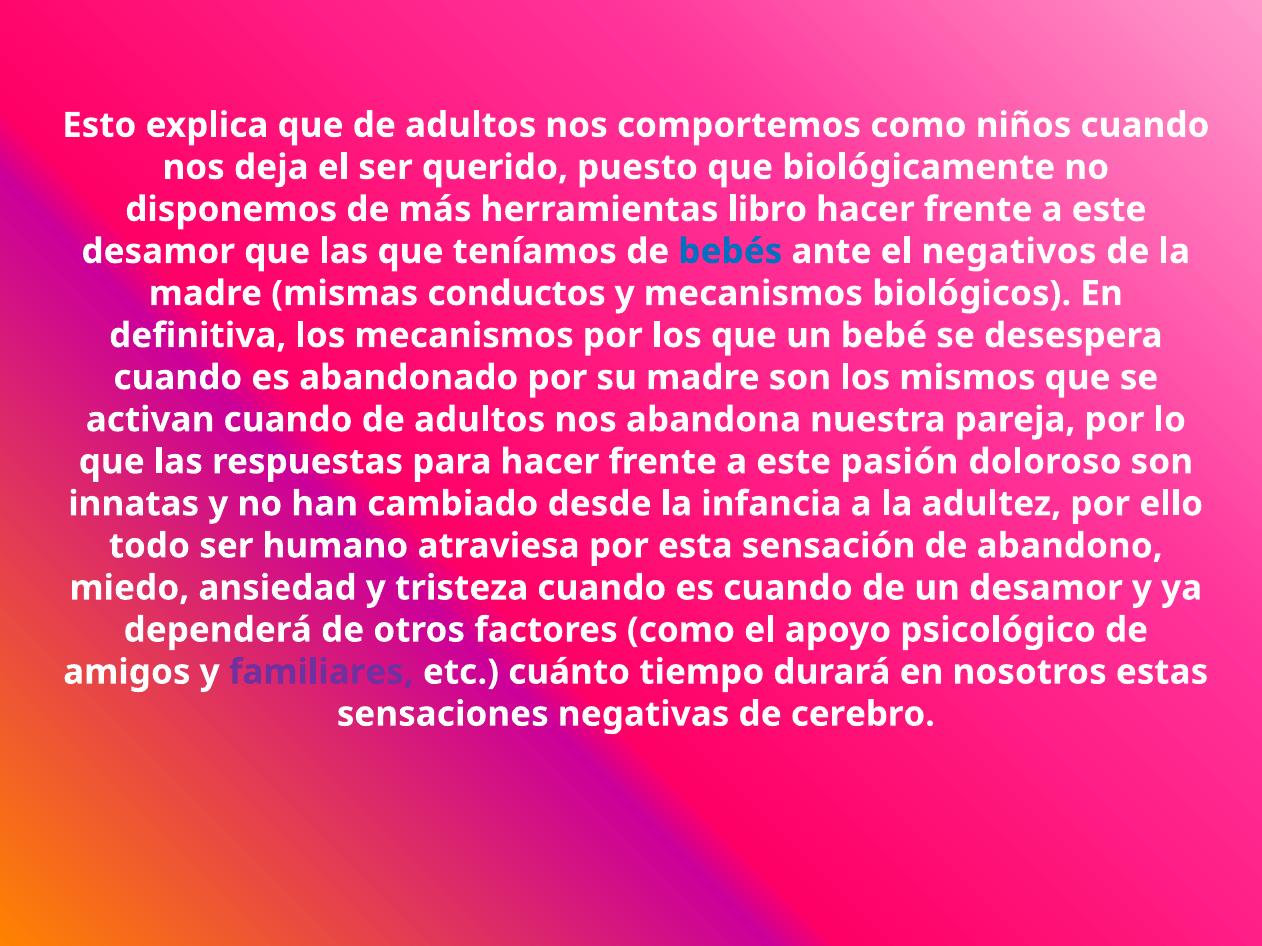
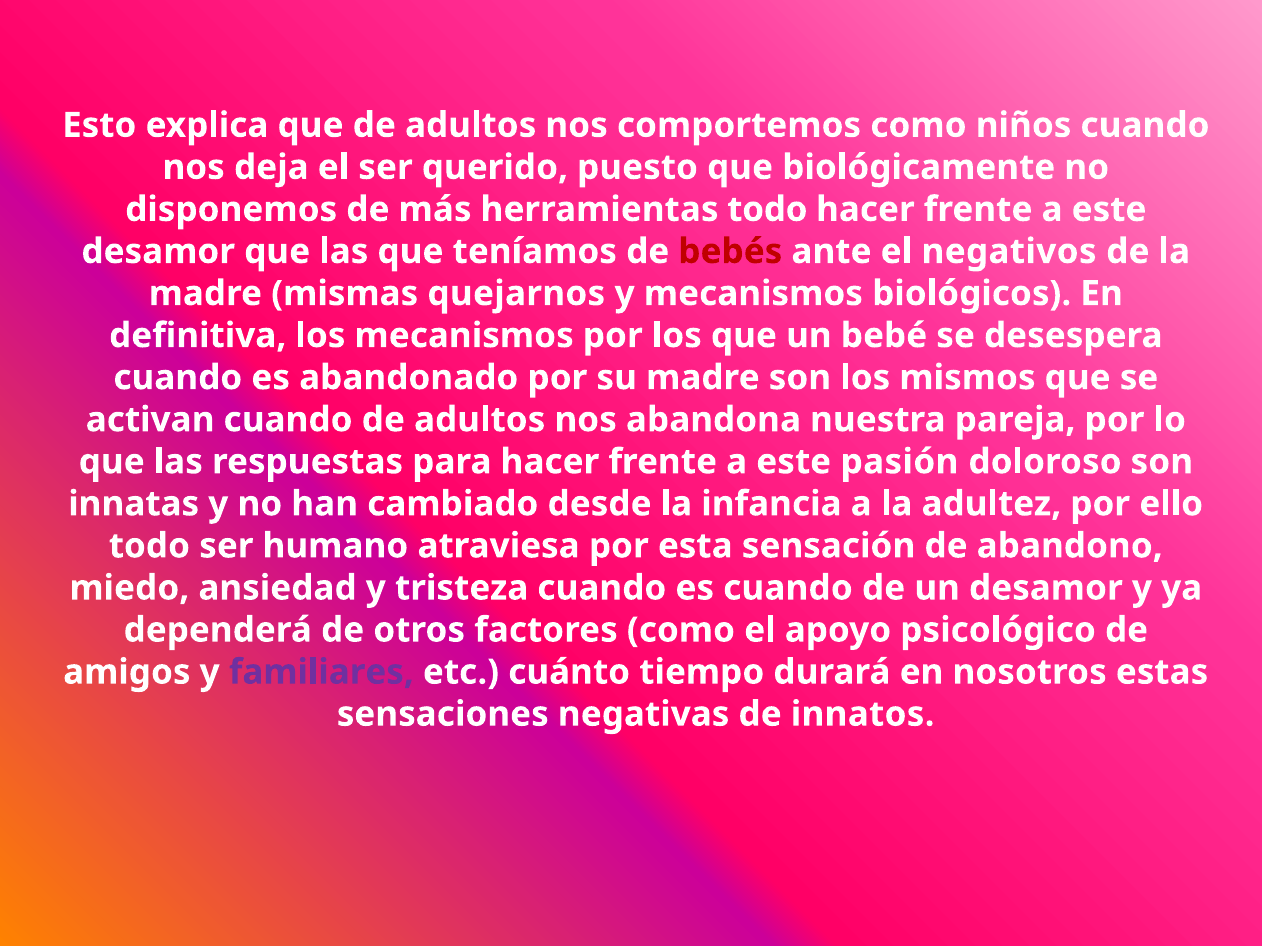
herramientas libro: libro -> todo
bebés colour: blue -> red
conductos: conductos -> quejarnos
cerebro: cerebro -> innatos
